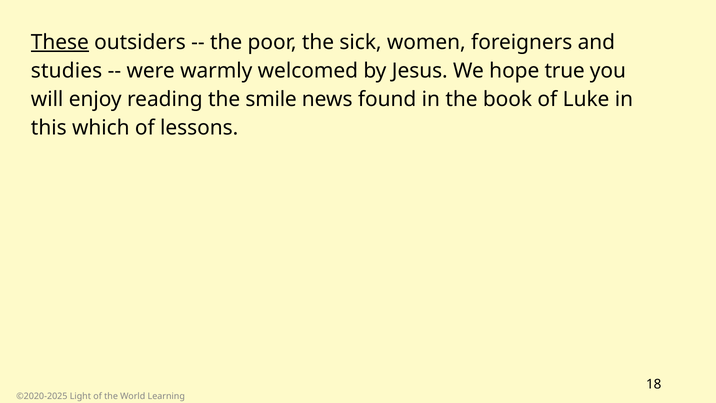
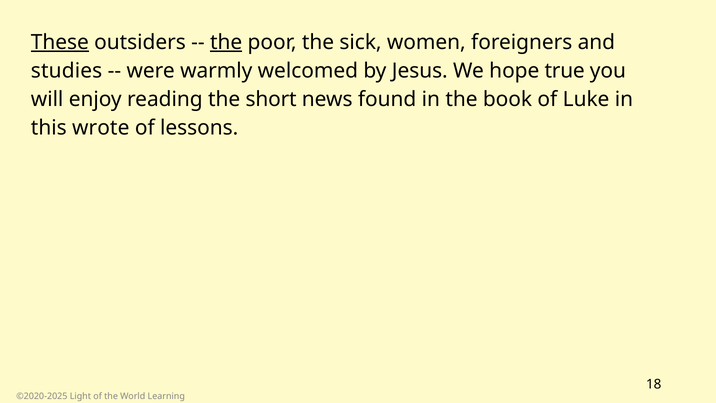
the at (226, 42) underline: none -> present
smile: smile -> short
which: which -> wrote
